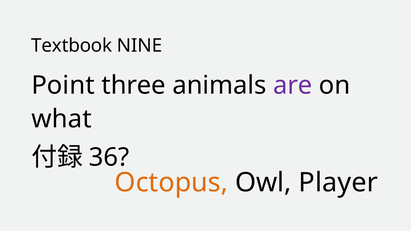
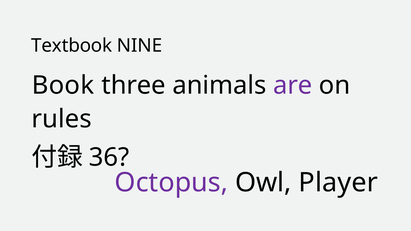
Point: Point -> Book
what: what -> rules
Octopus colour: orange -> purple
